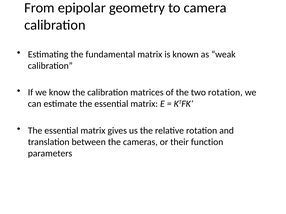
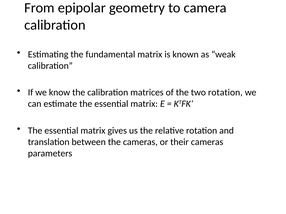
their function: function -> cameras
